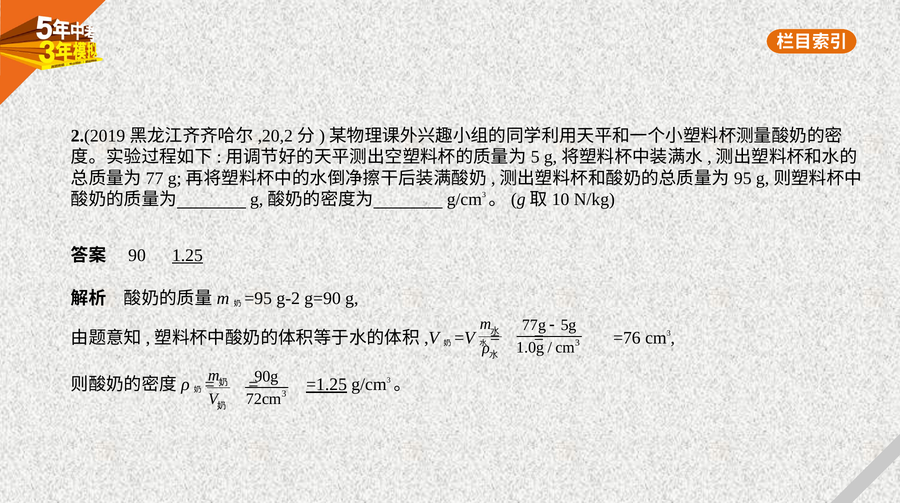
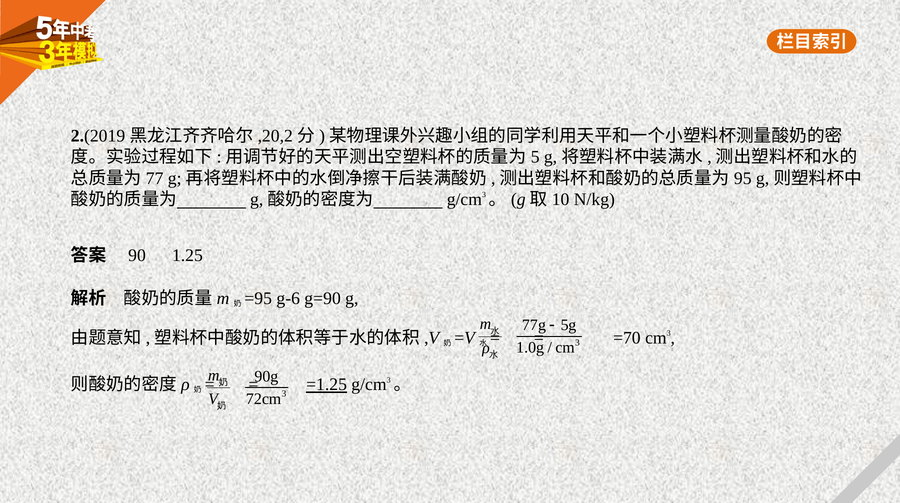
1.25 underline: present -> none
g-2: g-2 -> g-6
=76: =76 -> =70
